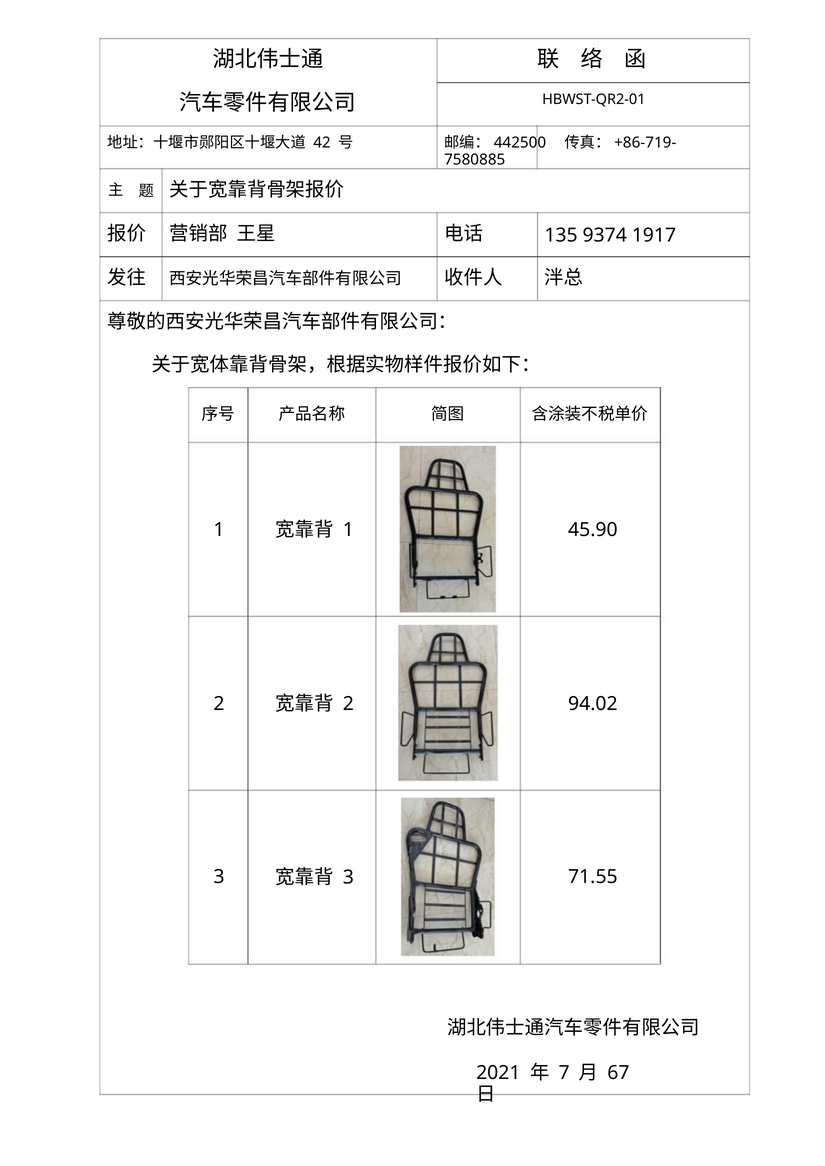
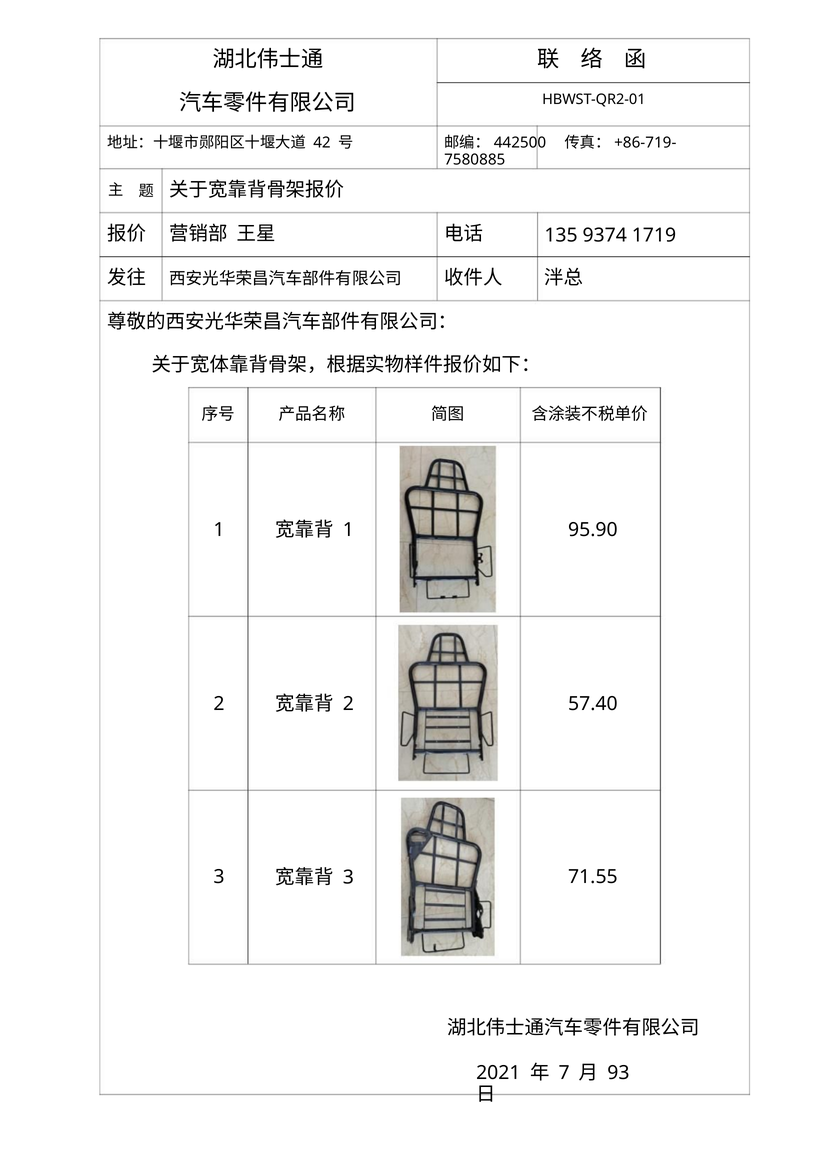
1917: 1917 -> 1719
45.90: 45.90 -> 95.90
94.02: 94.02 -> 57.40
67: 67 -> 93
